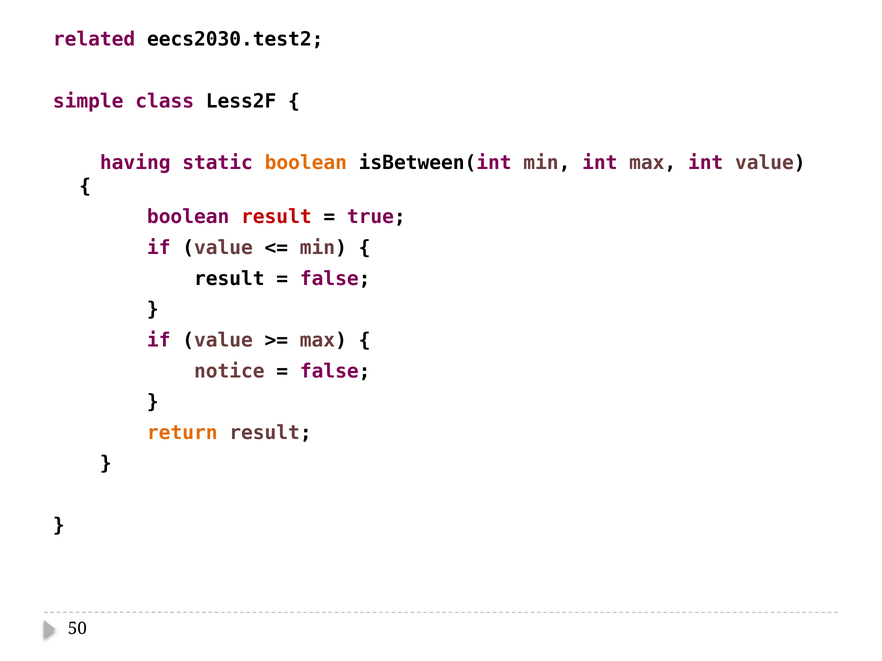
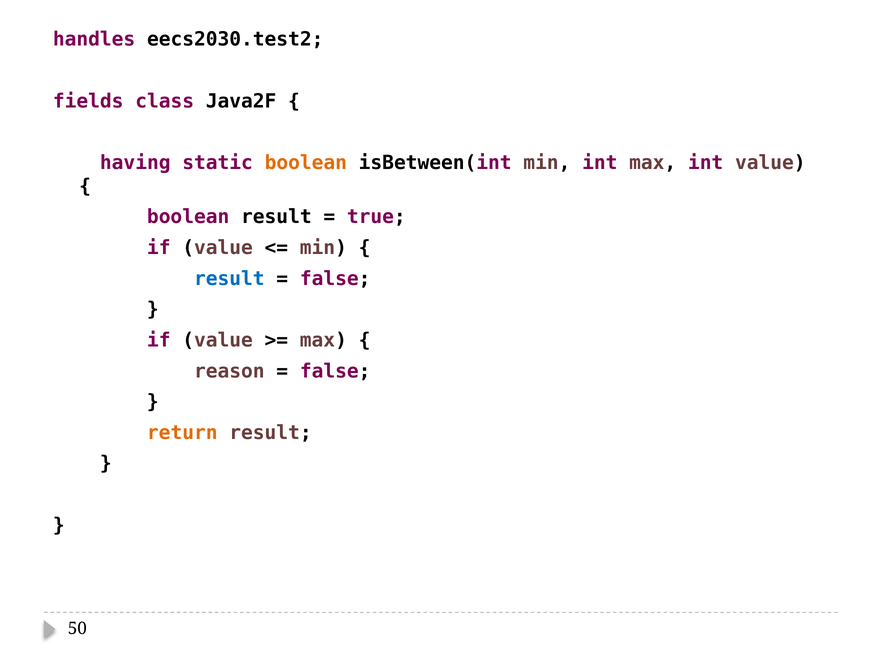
related: related -> handles
simple: simple -> fields
Less2F: Less2F -> Java2F
result at (276, 217) colour: red -> black
result at (229, 279) colour: black -> blue
notice: notice -> reason
